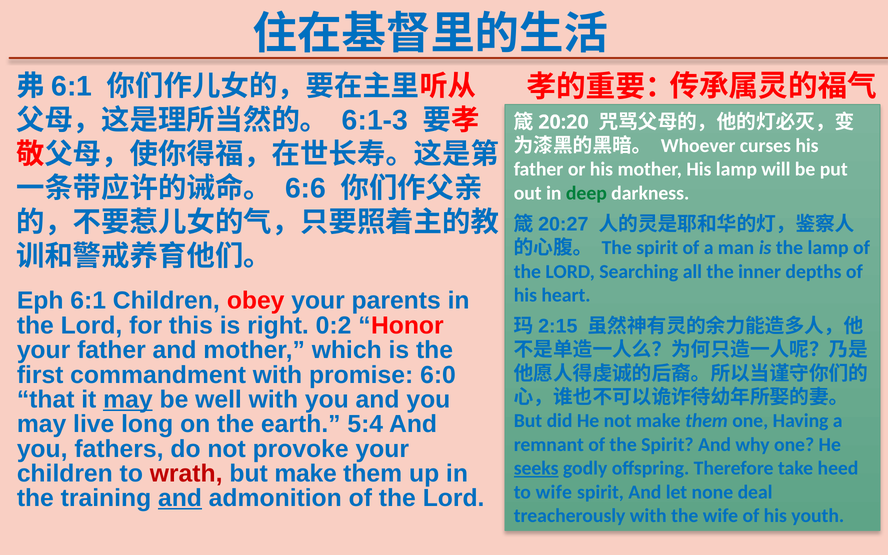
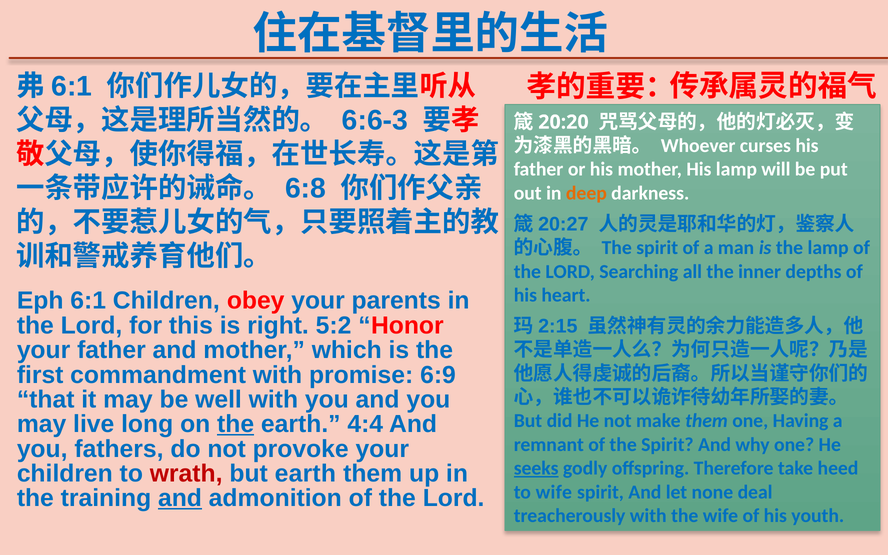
6:1-3: 6:1-3 -> 6:6-3
6:6: 6:6 -> 6:8
deep colour: green -> orange
0:2: 0:2 -> 5:2
6:0: 6:0 -> 6:9
may at (128, 400) underline: present -> none
the at (236, 424) underline: none -> present
5:4: 5:4 -> 4:4
but make: make -> earth
